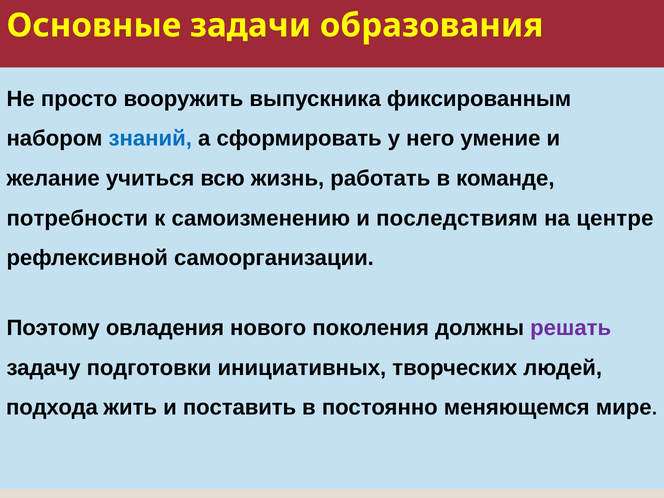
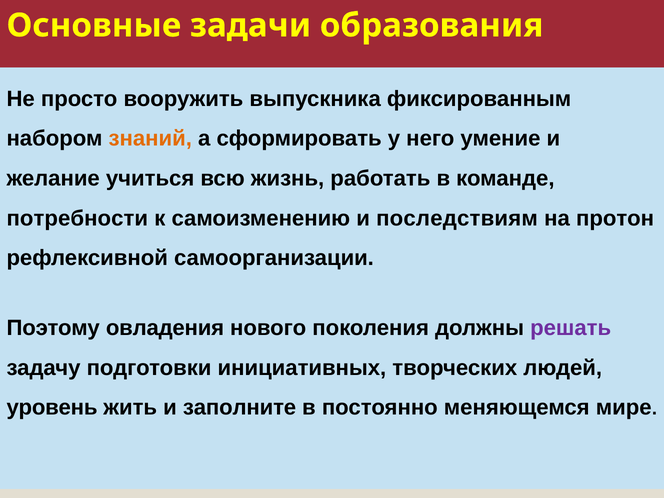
знаний colour: blue -> orange
центре: центре -> протон
подхода: подхода -> уровень
поставить: поставить -> заполните
